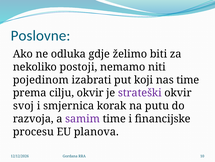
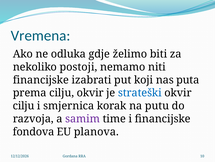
Poslovne: Poslovne -> Vremena
pojedinom at (41, 80): pojedinom -> financijske
nas time: time -> puta
strateški colour: purple -> blue
svoj at (23, 105): svoj -> cilju
procesu: procesu -> fondova
